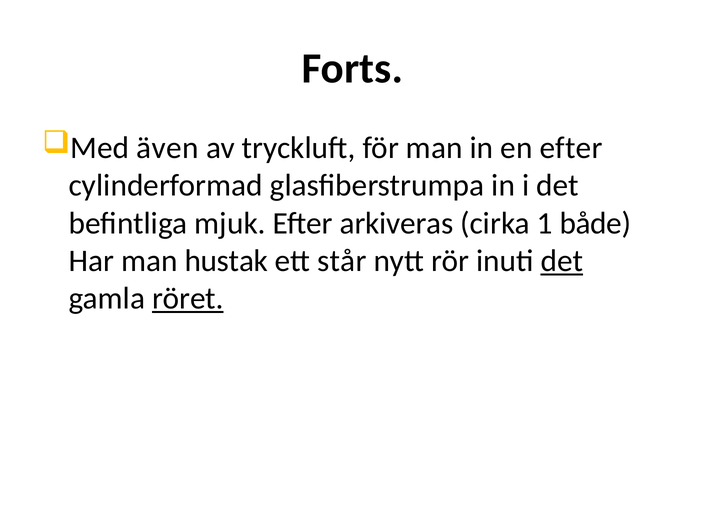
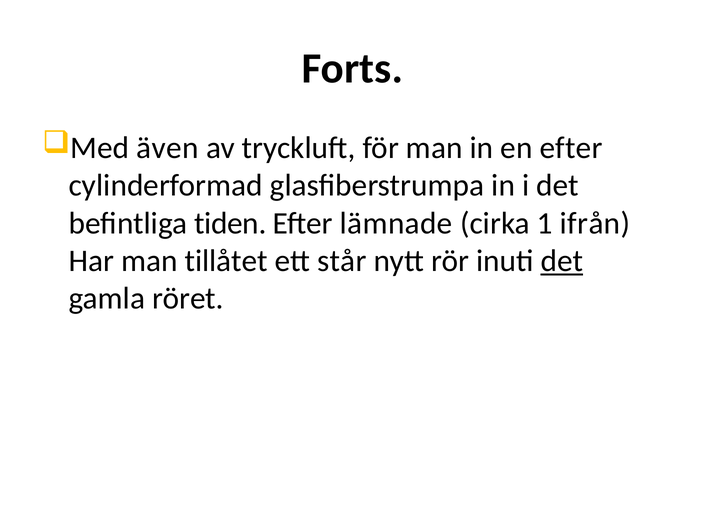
mjuk: mjuk -> tiden
arkiveras: arkiveras -> lämnade
både: både -> ifrån
hustak: hustak -> tillåtet
röret underline: present -> none
